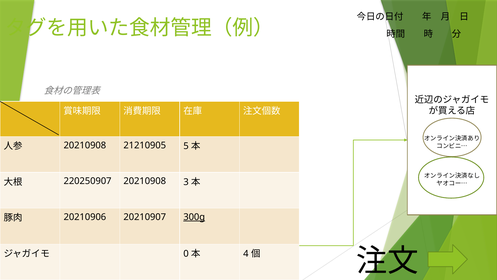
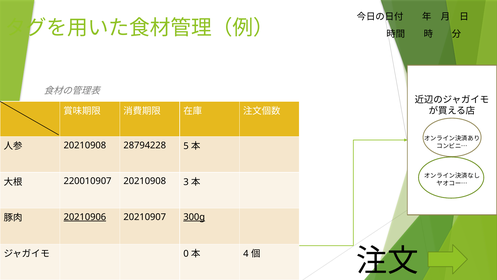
21210905: 21210905 -> 28794228
220250907: 220250907 -> 220010907
20210906 underline: none -> present
